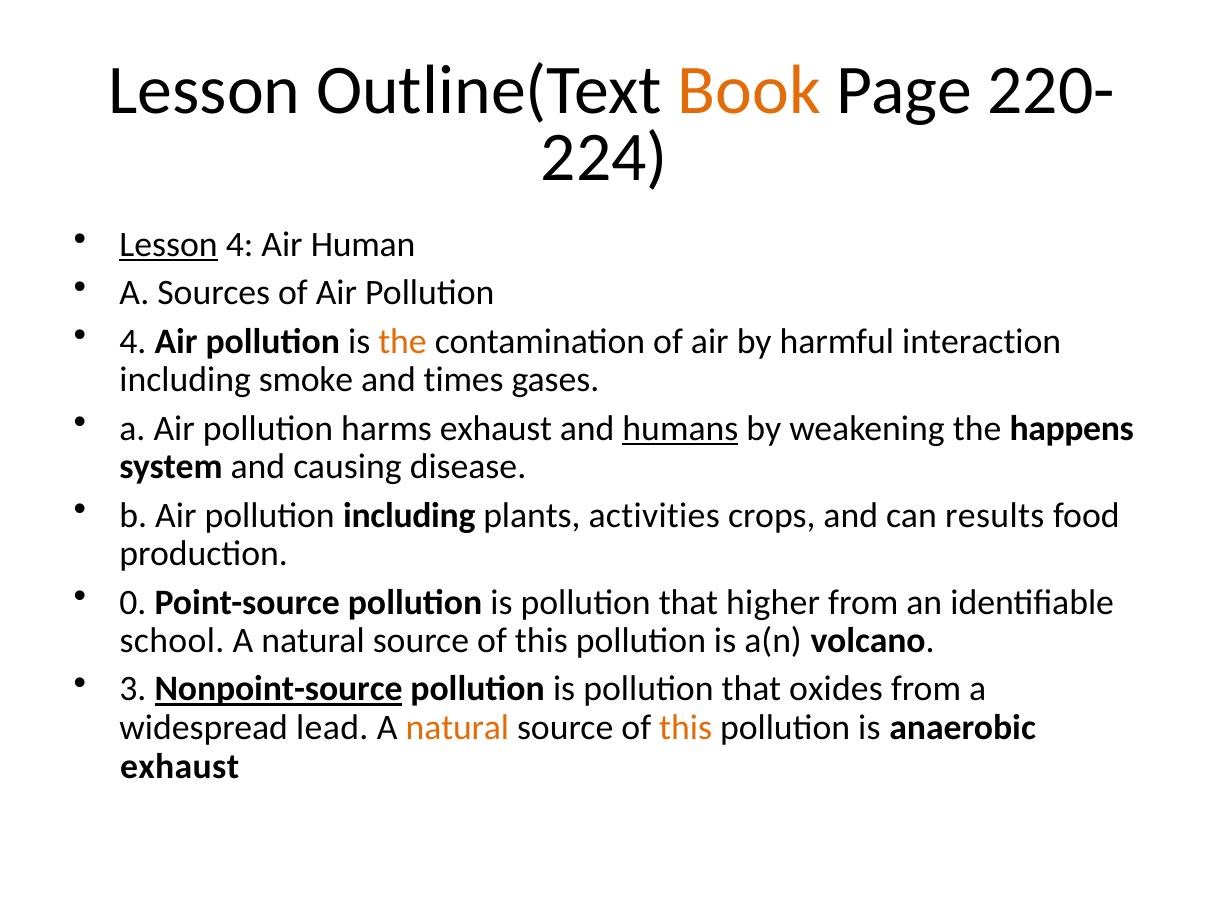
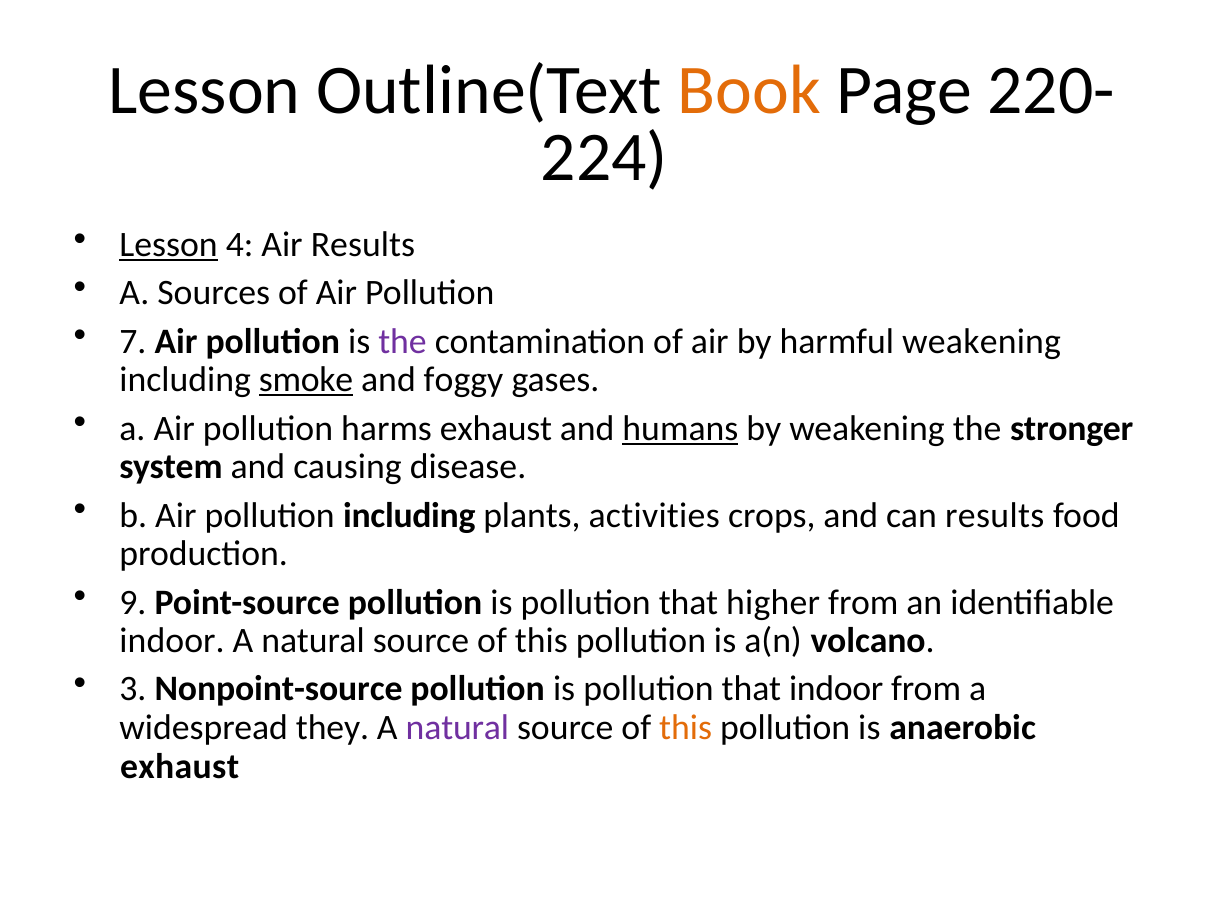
Air Human: Human -> Results
4 at (133, 341): 4 -> 7
the at (403, 341) colour: orange -> purple
harmful interaction: interaction -> weakening
smoke underline: none -> present
times: times -> foggy
happens: happens -> stronger
0: 0 -> 9
school at (172, 641): school -> indoor
Nonpoint-source underline: present -> none
that oxides: oxides -> indoor
lead: lead -> they
natural at (457, 728) colour: orange -> purple
